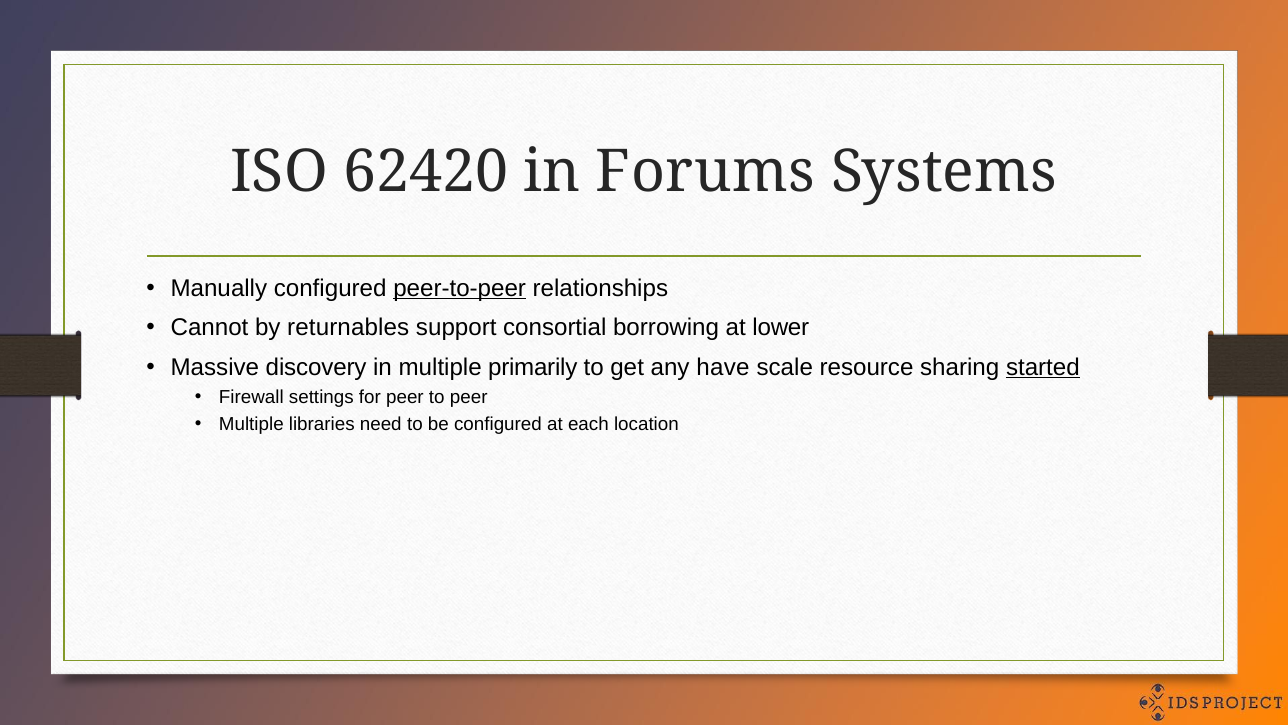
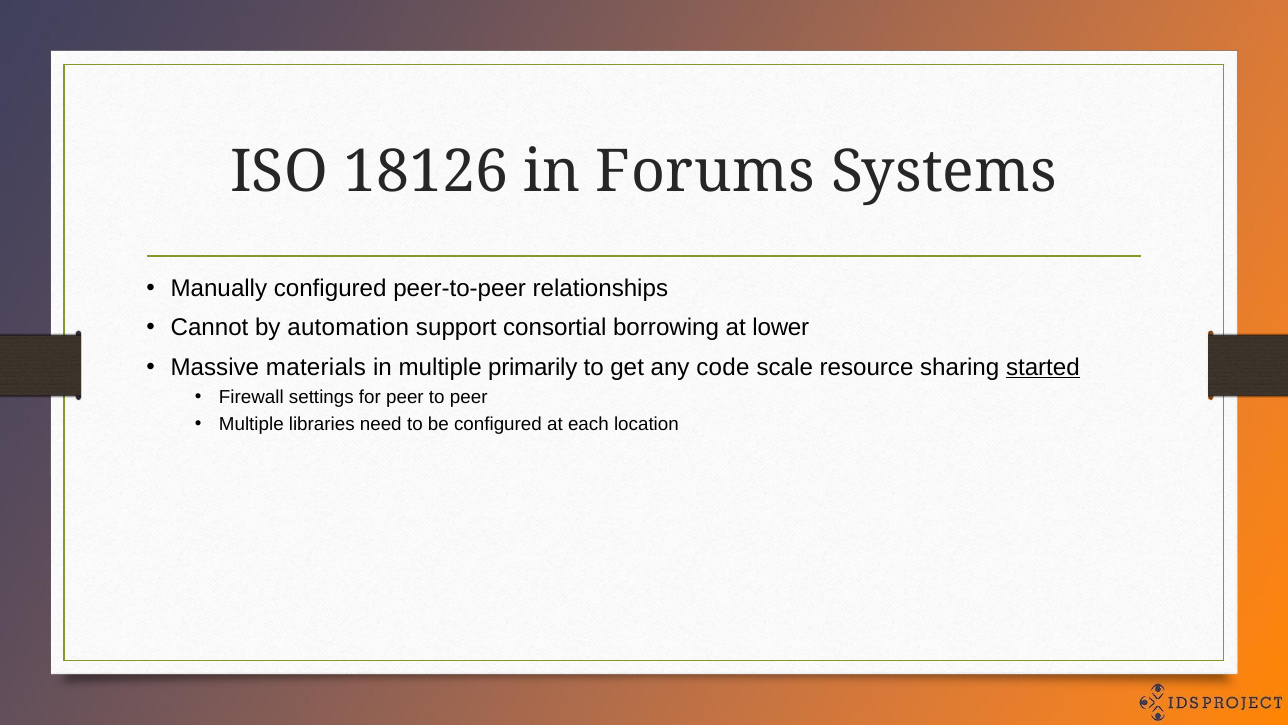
62420: 62420 -> 18126
peer-to-peer underline: present -> none
returnables: returnables -> automation
discovery: discovery -> materials
have: have -> code
